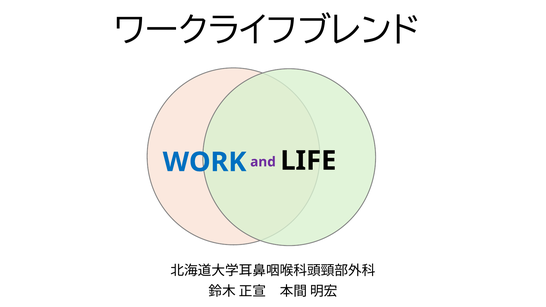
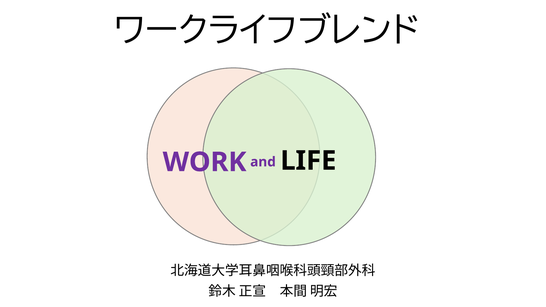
WORK colour: blue -> purple
